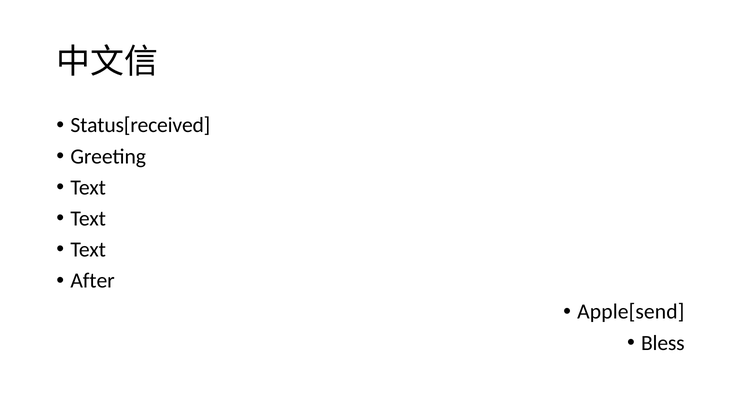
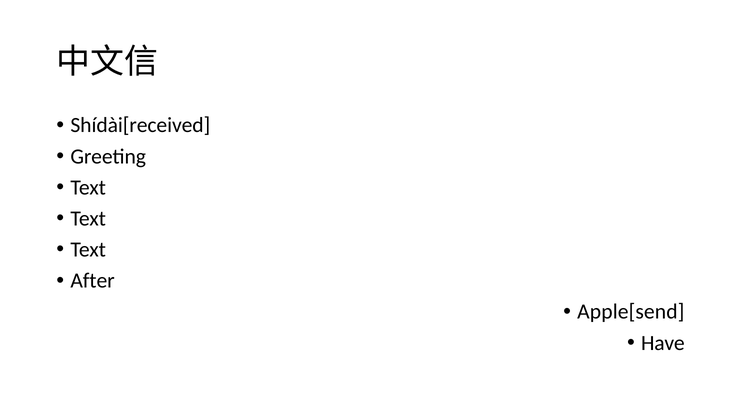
Status[received: Status[received -> Shídài[received
Bless: Bless -> Have
